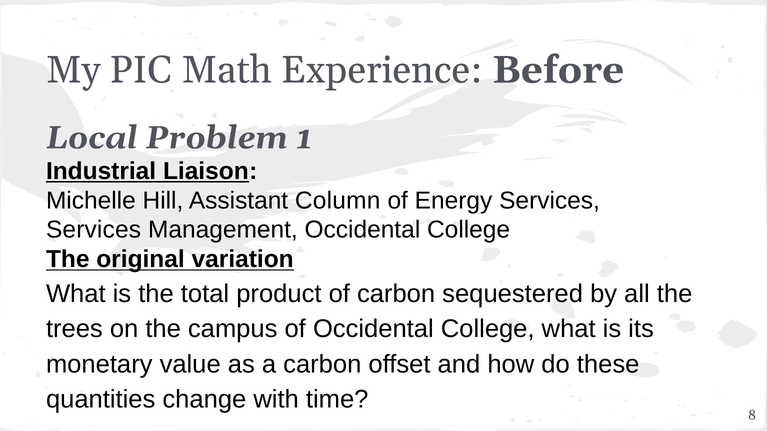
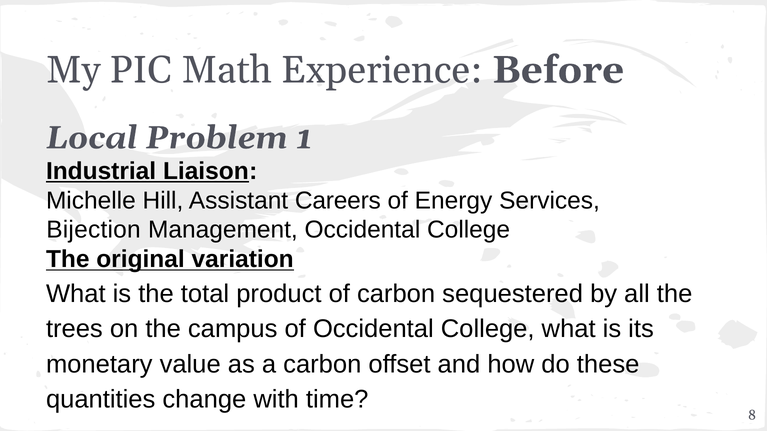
Column: Column -> Careers
Services at (94, 230): Services -> Bijection
